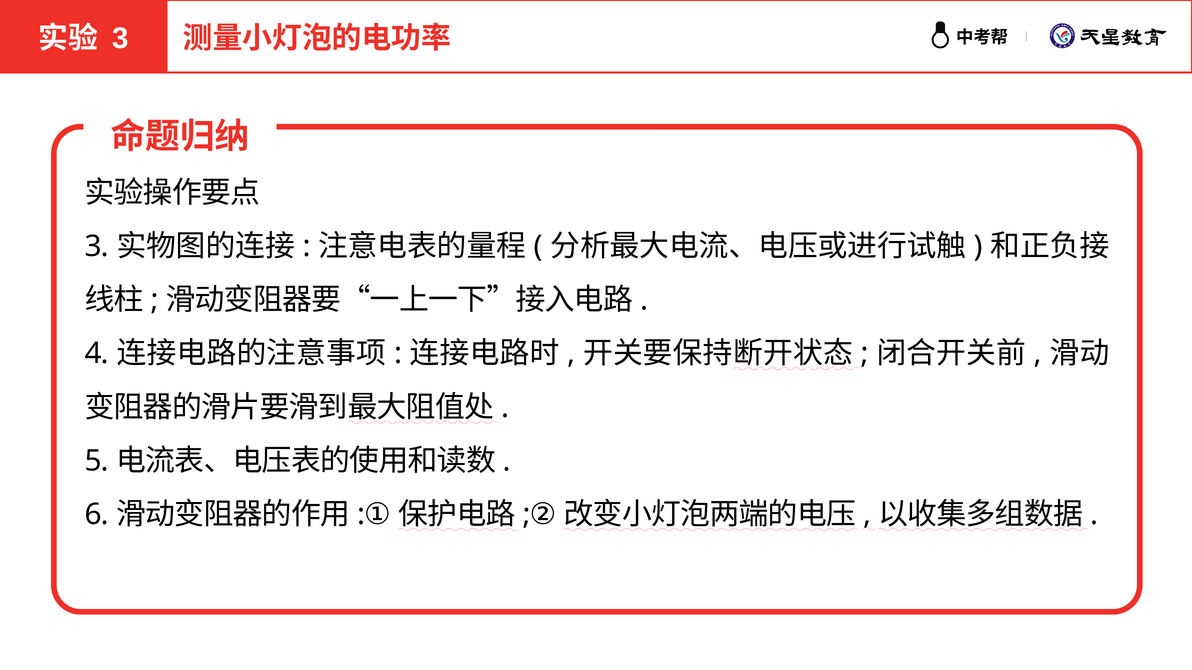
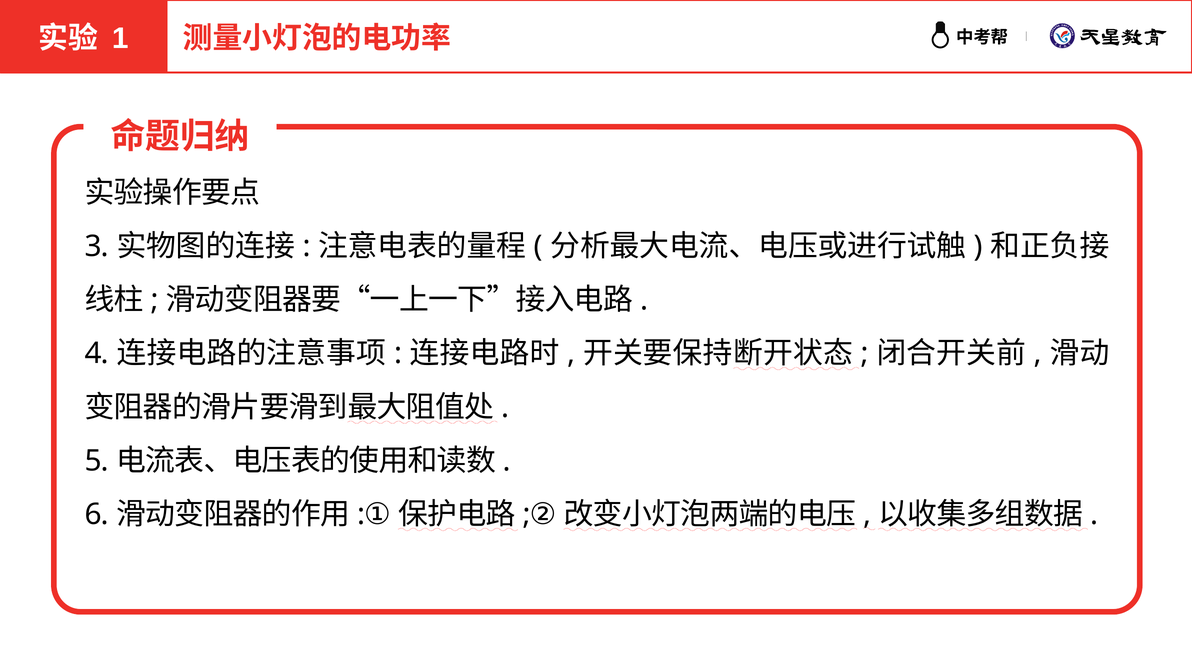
3 at (120, 38): 3 -> 1
